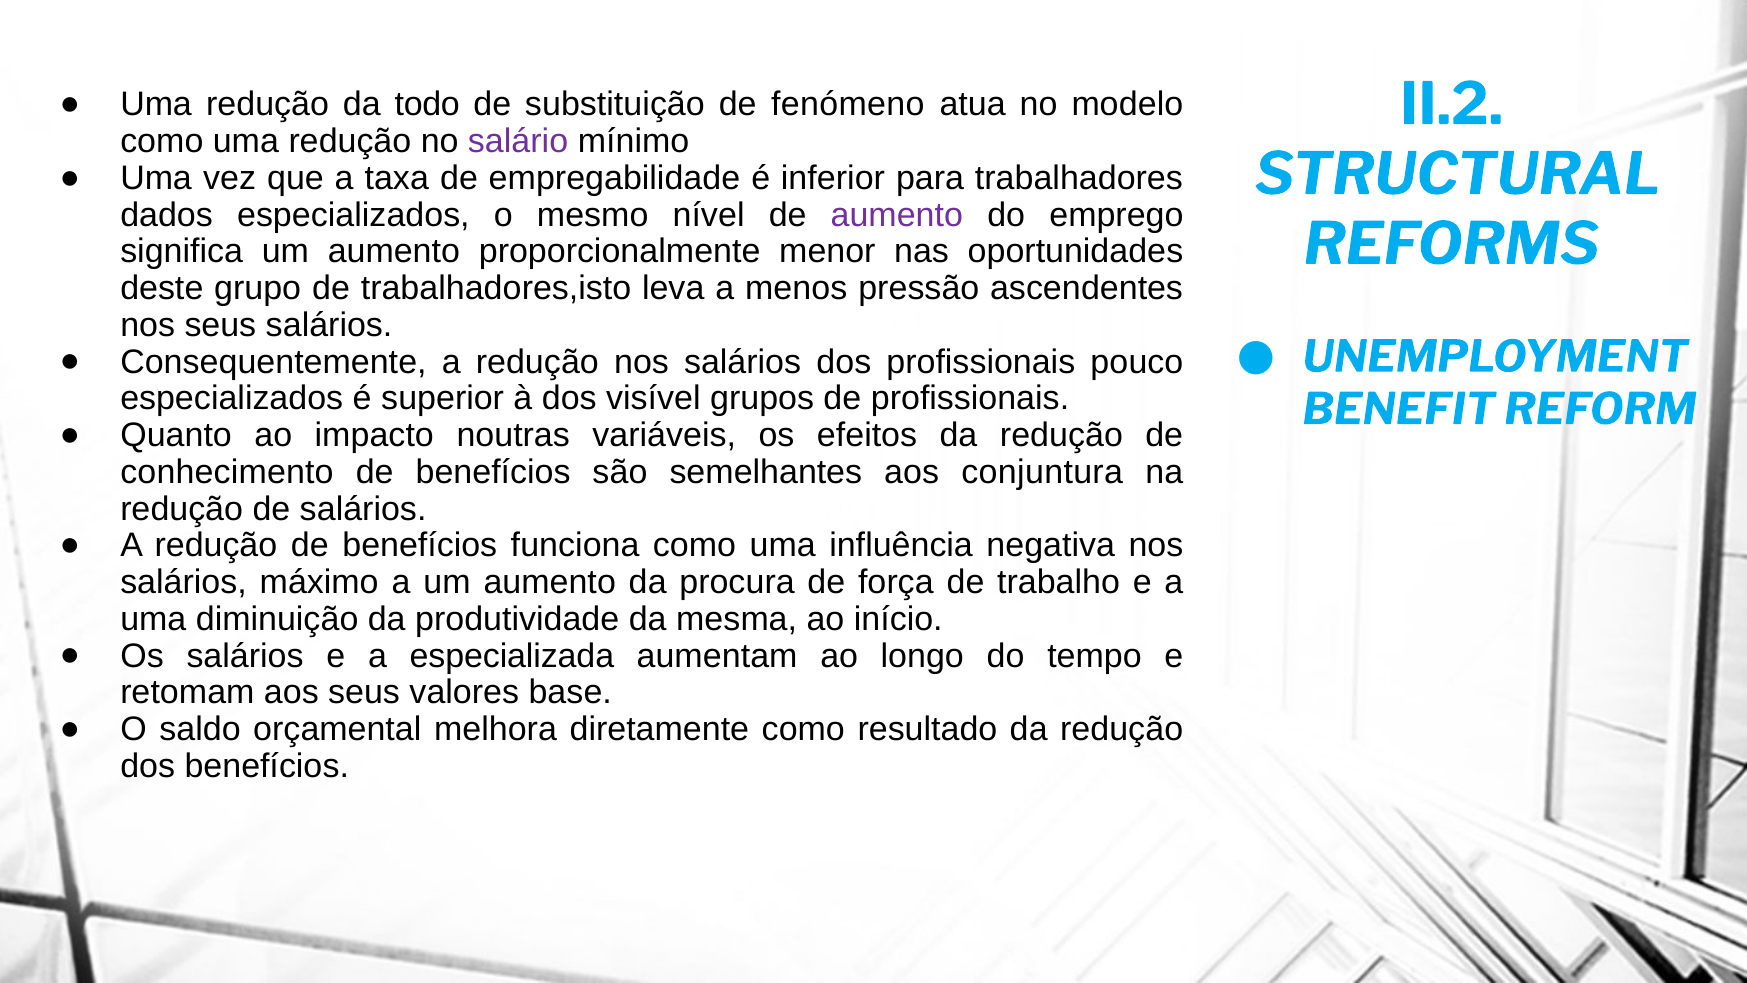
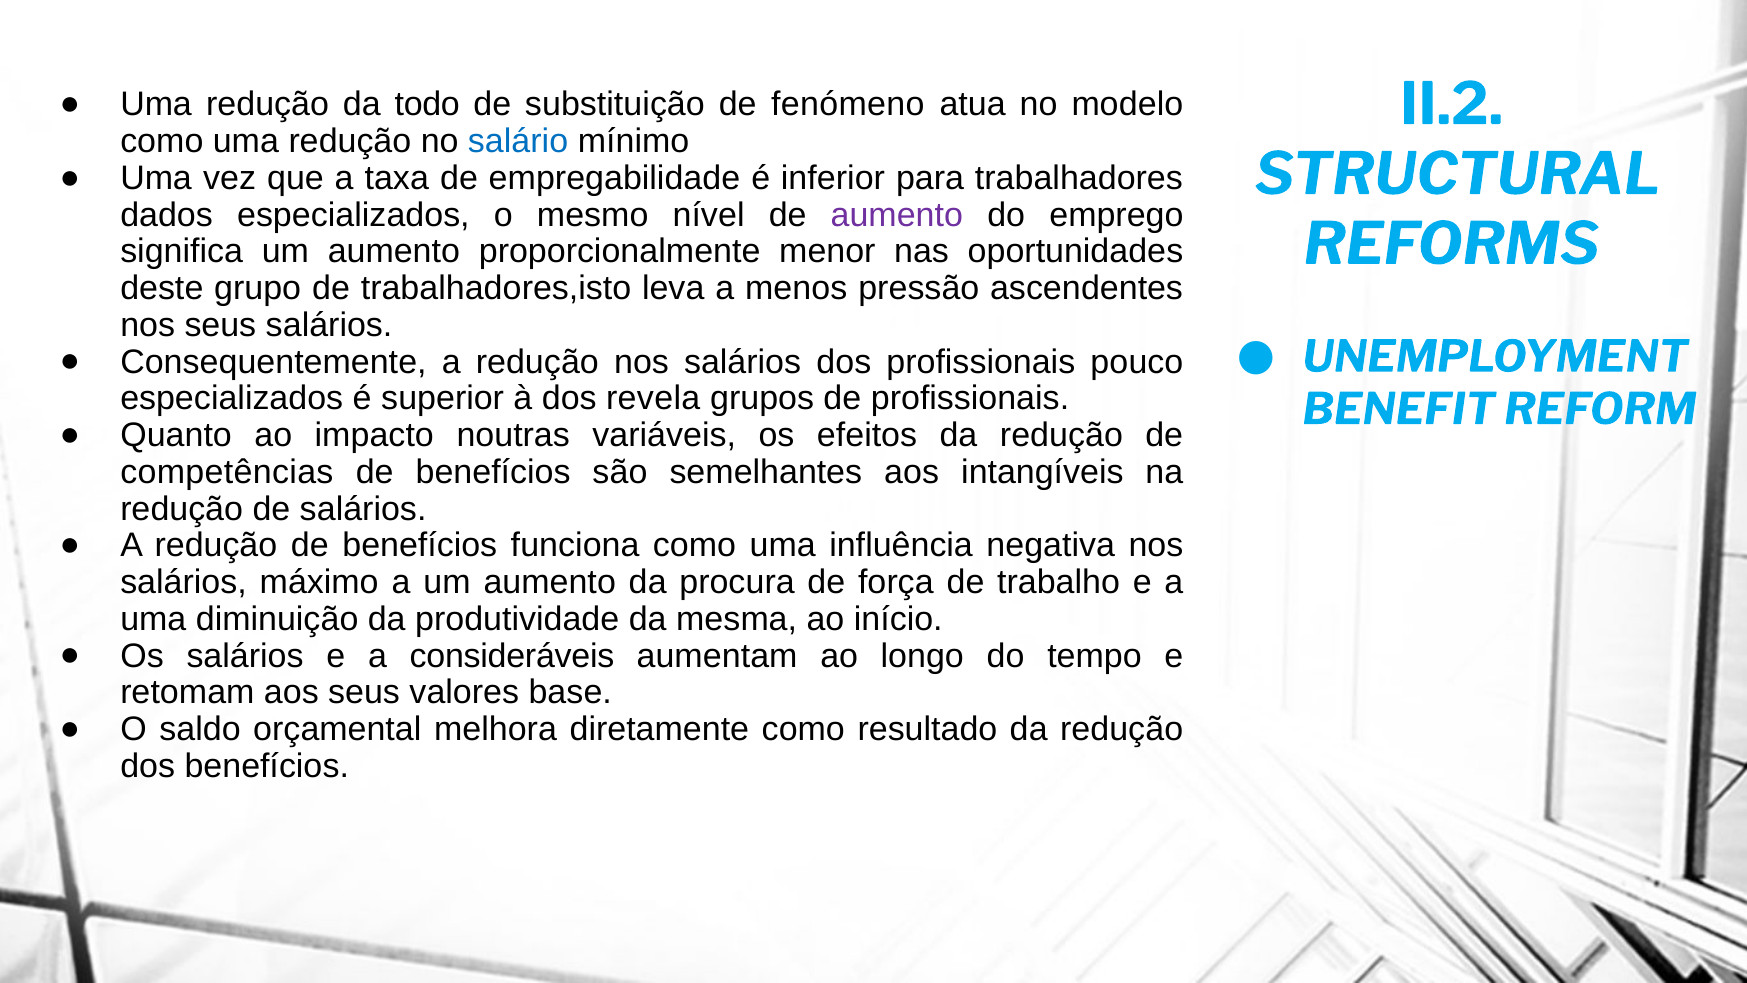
salário colour: purple -> blue
visível: visível -> revela
conhecimento: conhecimento -> competências
conjuntura: conjuntura -> intangíveis
especializada: especializada -> consideráveis
